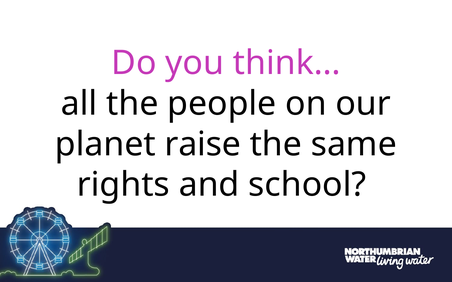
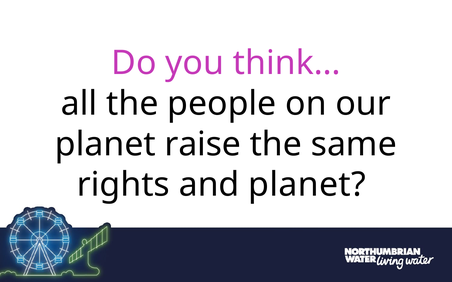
and school: school -> planet
